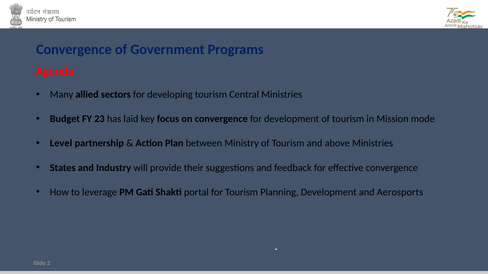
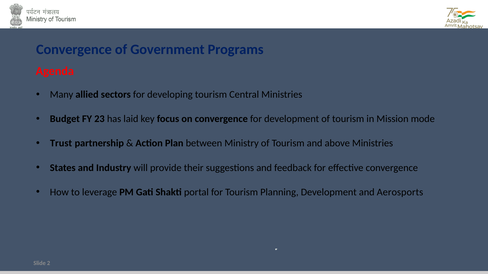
Level: Level -> Trust
